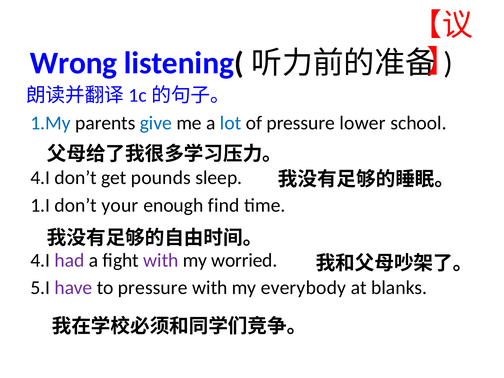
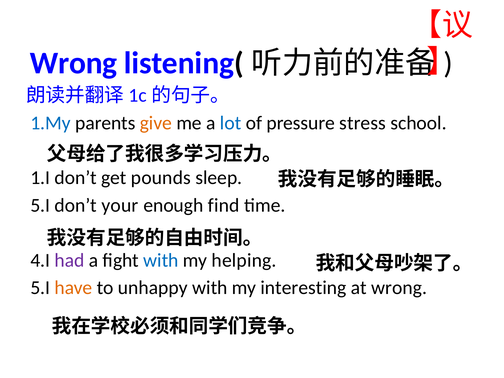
give colour: blue -> orange
lower: lower -> stress
4.I at (40, 178): 4.I -> 1.I
1.I at (40, 205): 1.I -> 5.I
with at (161, 260) colour: purple -> blue
worried: worried -> helping
have colour: purple -> orange
to pressure: pressure -> unhappy
everybody: everybody -> interesting
at blanks: blanks -> wrong
